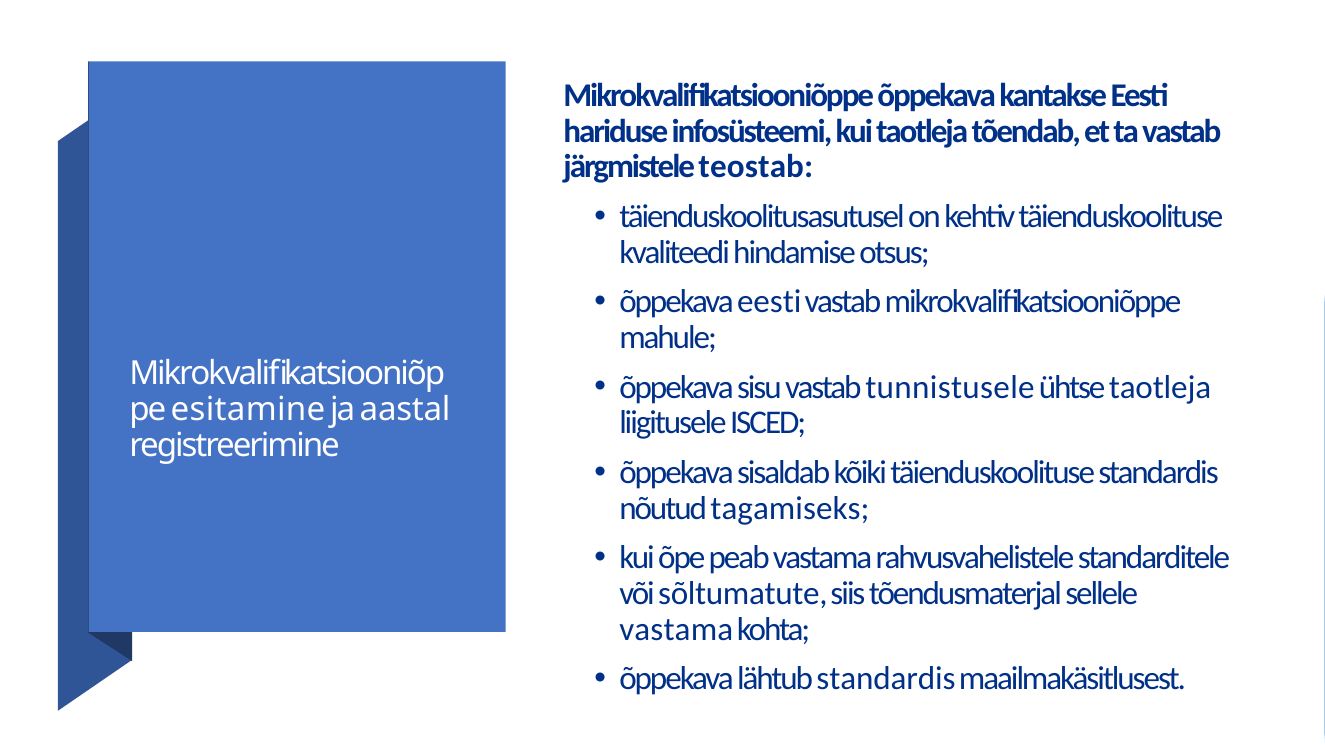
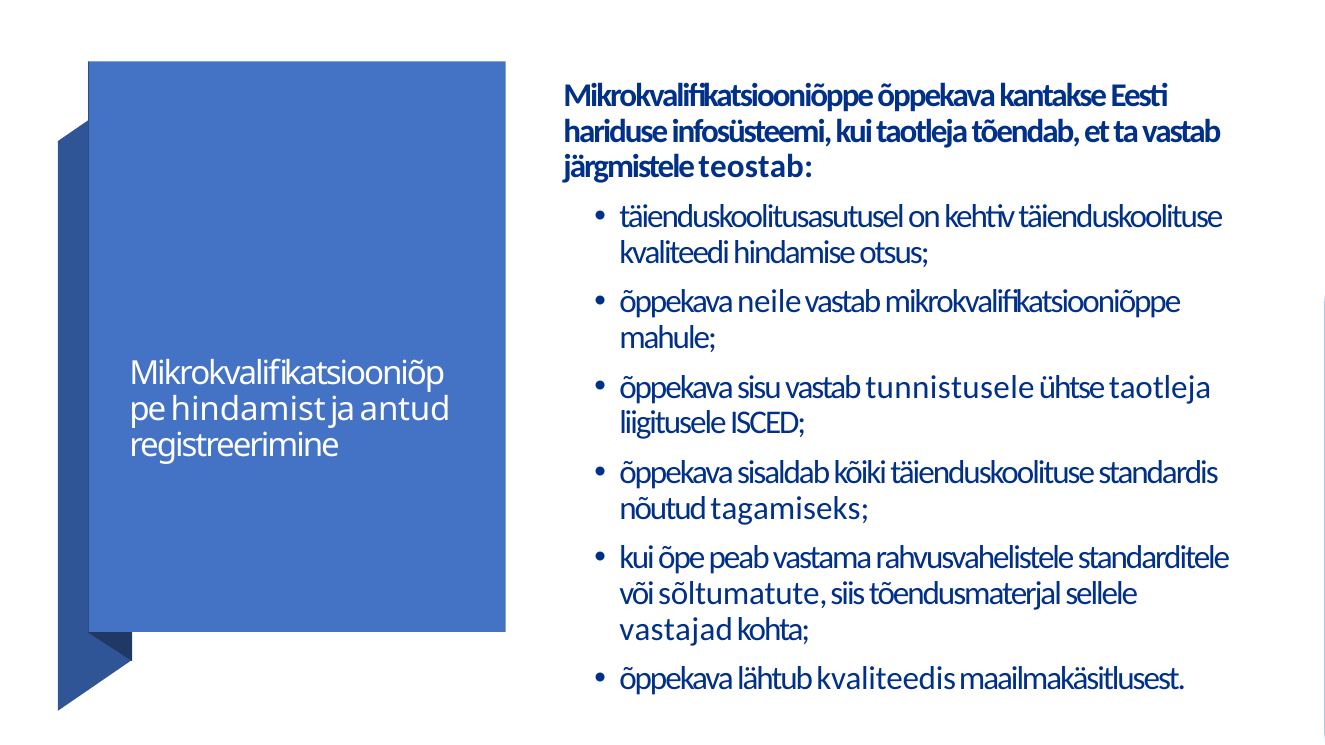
õppekava eesti: eesti -> neile
esitamine: esitamine -> hindamist
aastal: aastal -> antud
vastama at (676, 629): vastama -> vastajad
lähtub standardis: standardis -> kvaliteedis
